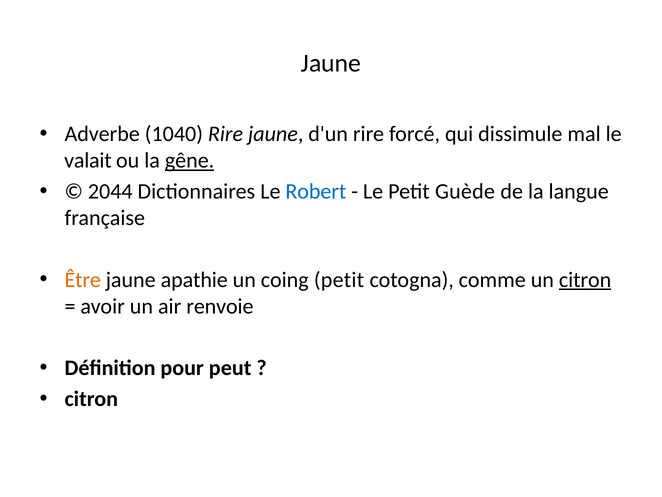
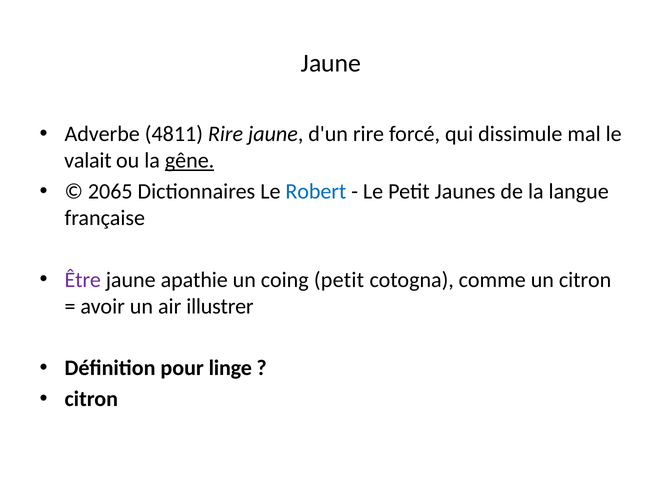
1040: 1040 -> 4811
2044: 2044 -> 2065
Guède: Guède -> Jaunes
Être colour: orange -> purple
citron at (585, 280) underline: present -> none
renvoie: renvoie -> illustrer
peut: peut -> linge
